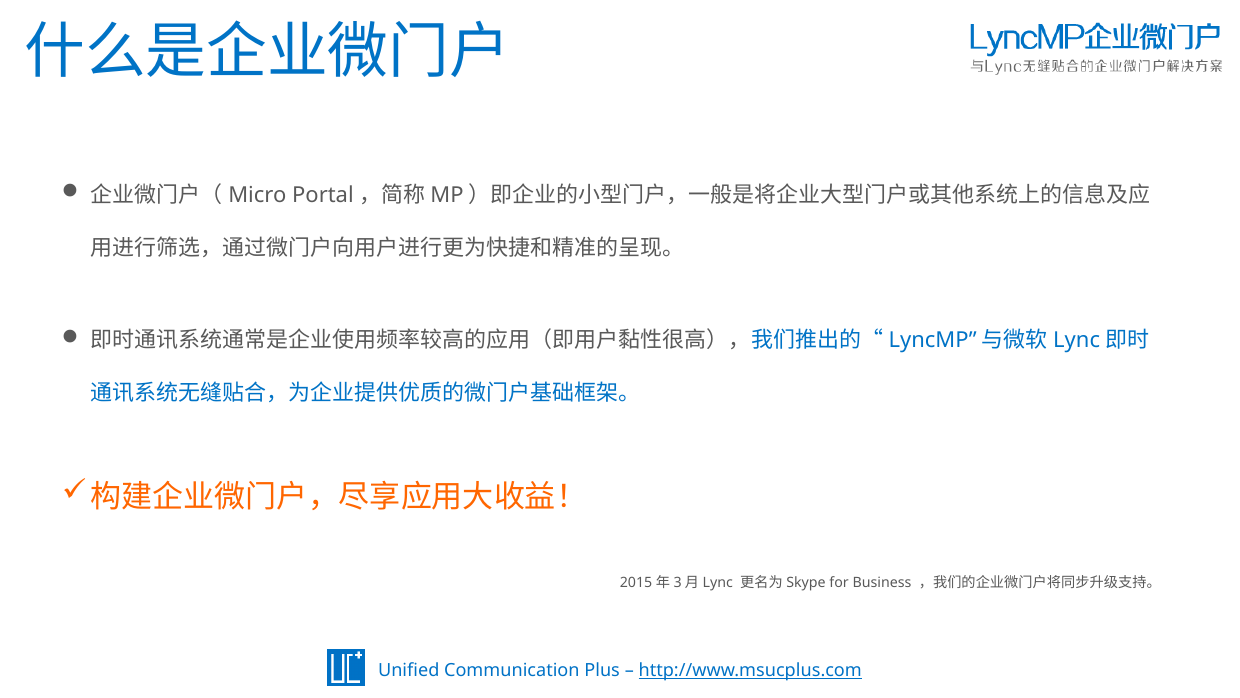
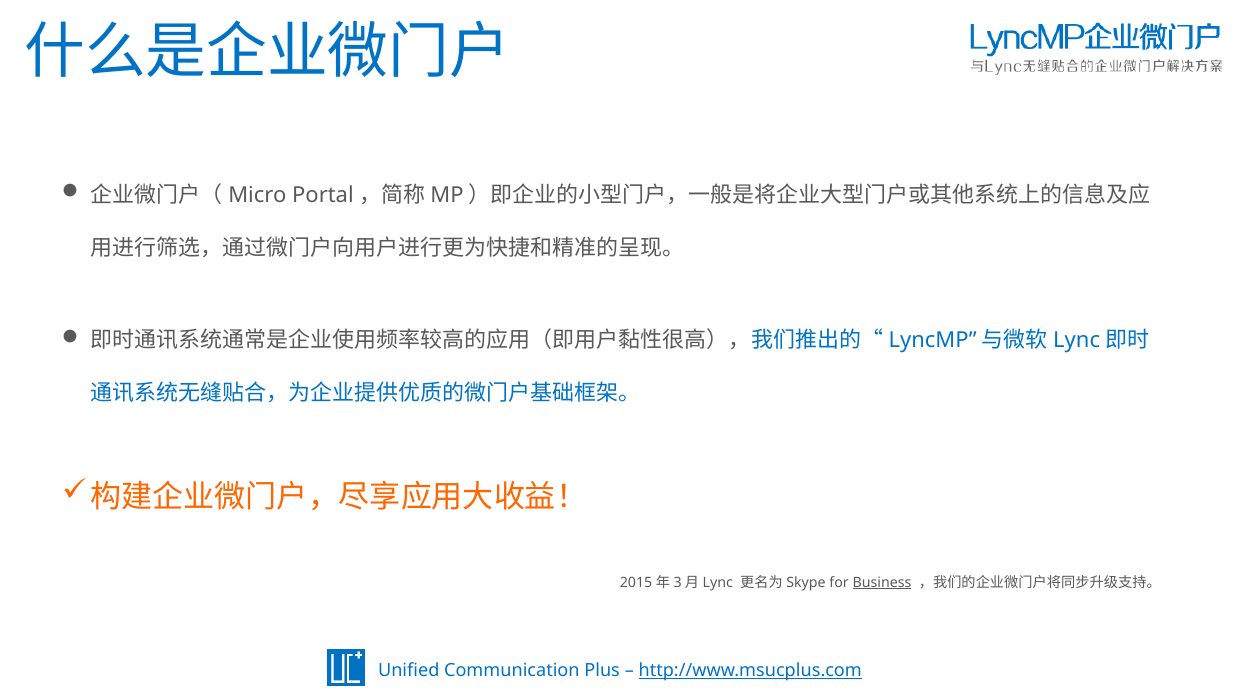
Business underline: none -> present
